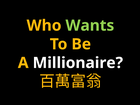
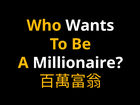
Wants colour: light green -> white
